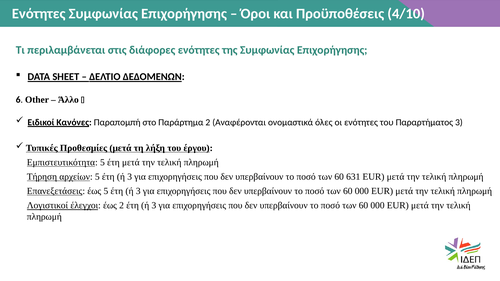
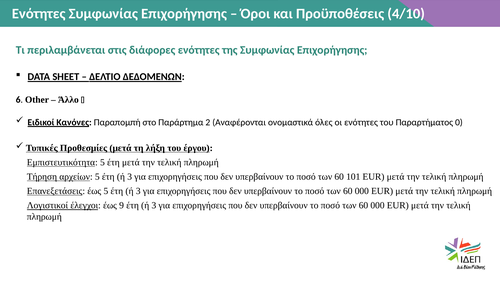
Παραρτήματος 3: 3 -> 0
631: 631 -> 101
έως 2: 2 -> 9
